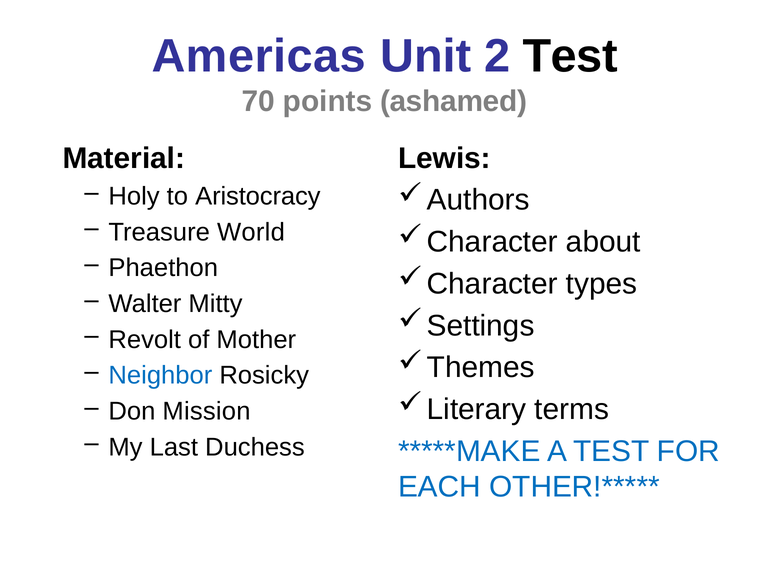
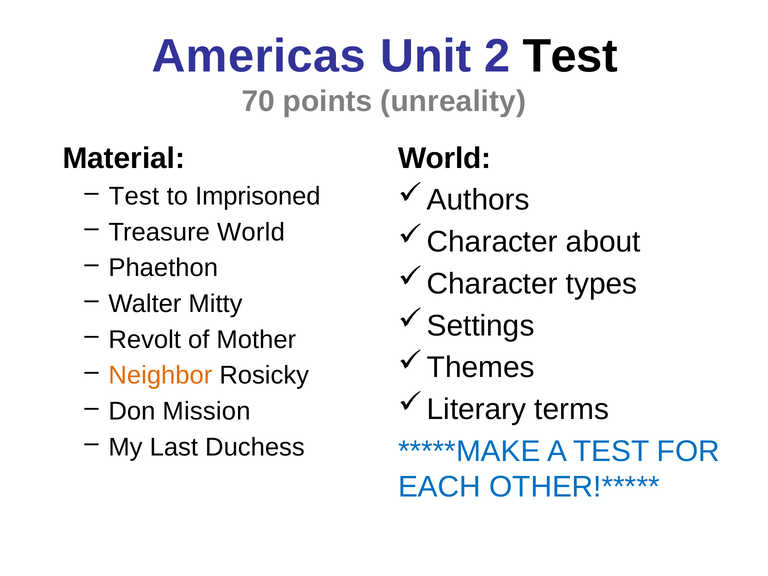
ashamed: ashamed -> unreality
Lewis at (444, 158): Lewis -> World
Holy at (134, 196): Holy -> Test
Aristocracy: Aristocracy -> Imprisoned
Neighbor colour: blue -> orange
